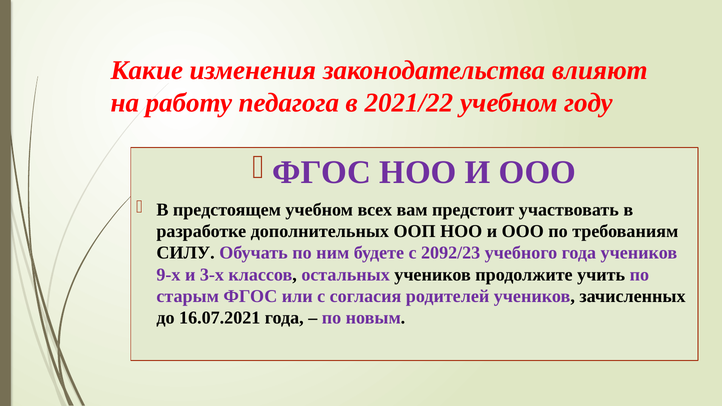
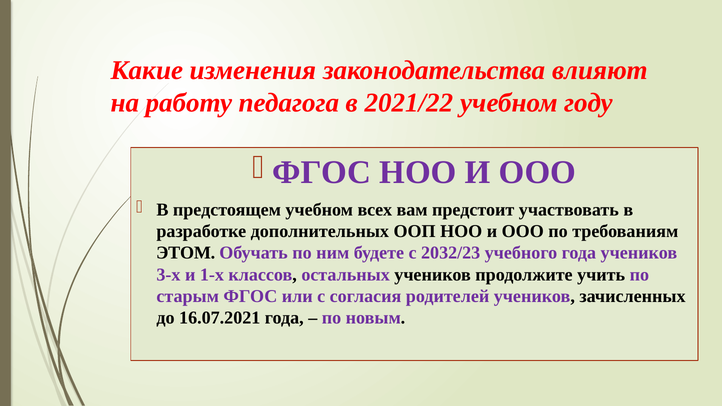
СИЛУ: СИЛУ -> ЭТОМ
2092/23: 2092/23 -> 2032/23
9-х: 9-х -> 3-х
3-х: 3-х -> 1-х
